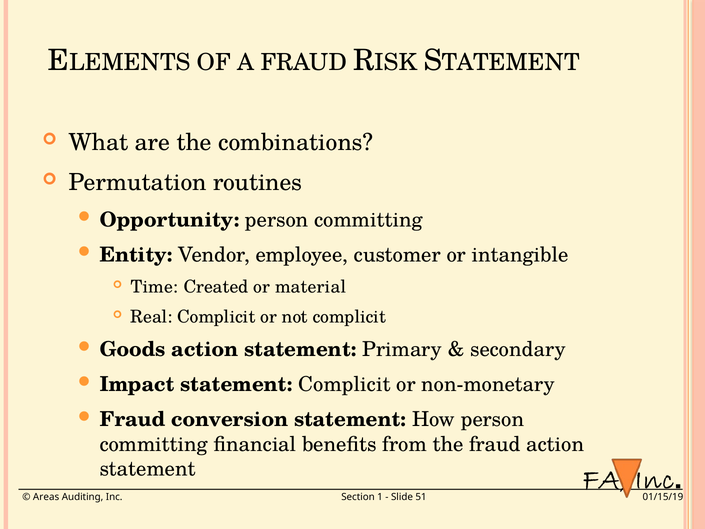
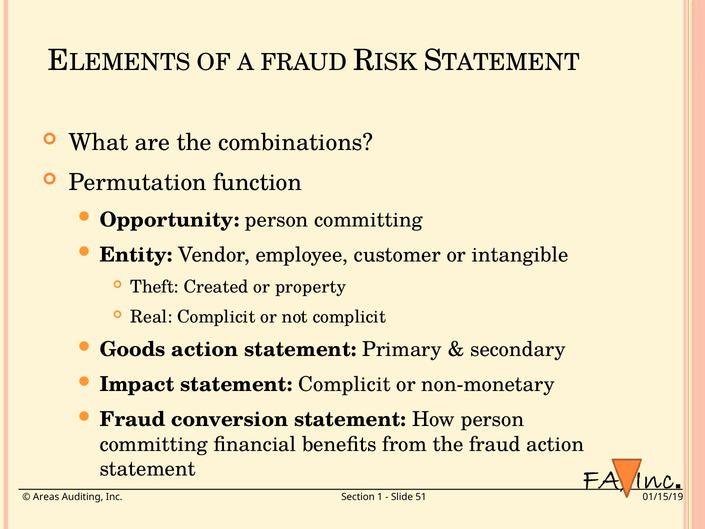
routines: routines -> function
Time: Time -> Theft
material: material -> property
